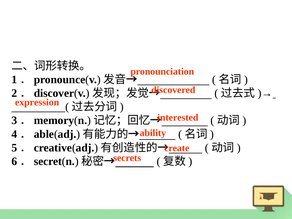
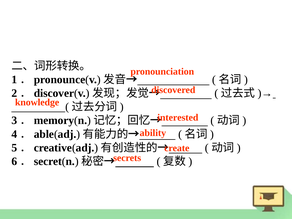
expression: expression -> knowledge
